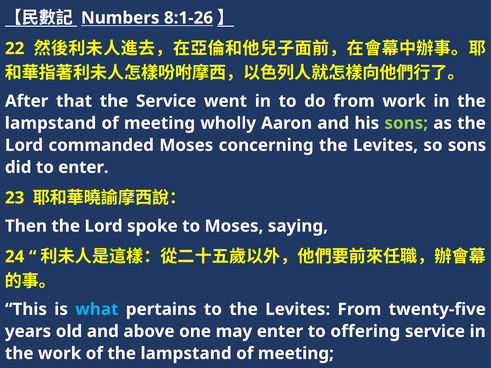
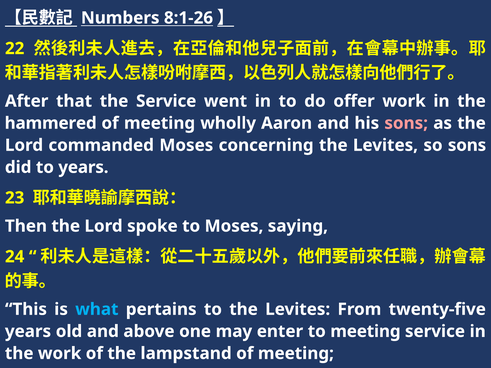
do from: from -> offer
lampstand at (51, 123): lampstand -> hammered
sons at (406, 123) colour: light green -> pink
to enter: enter -> years
to offering: offering -> meeting
